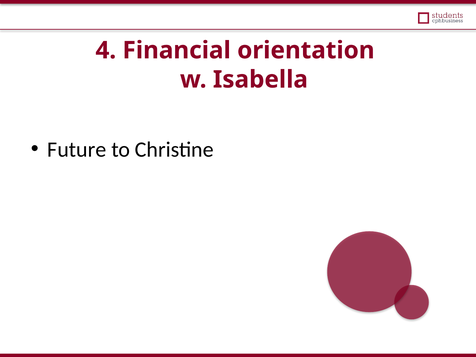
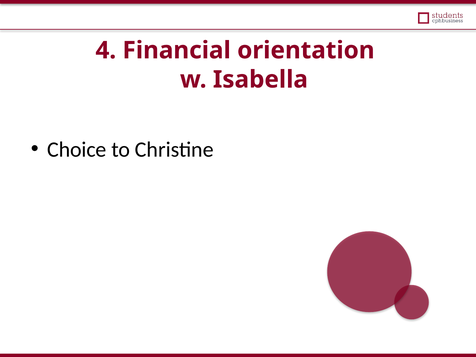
Future: Future -> Choice
